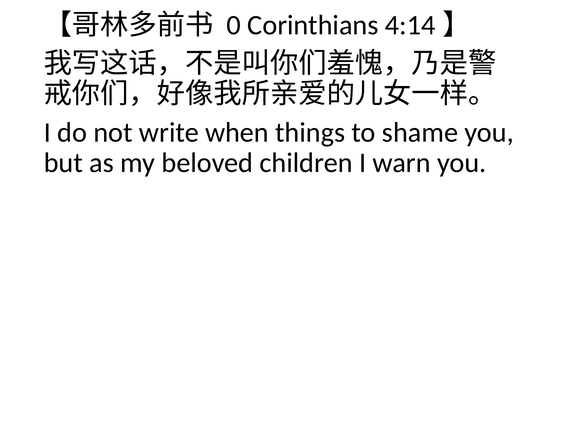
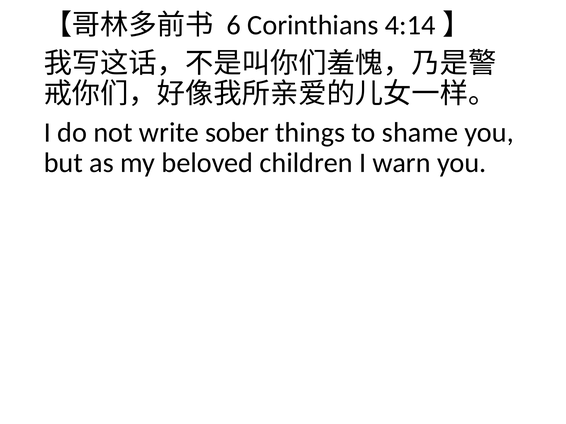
0: 0 -> 6
when: when -> sober
